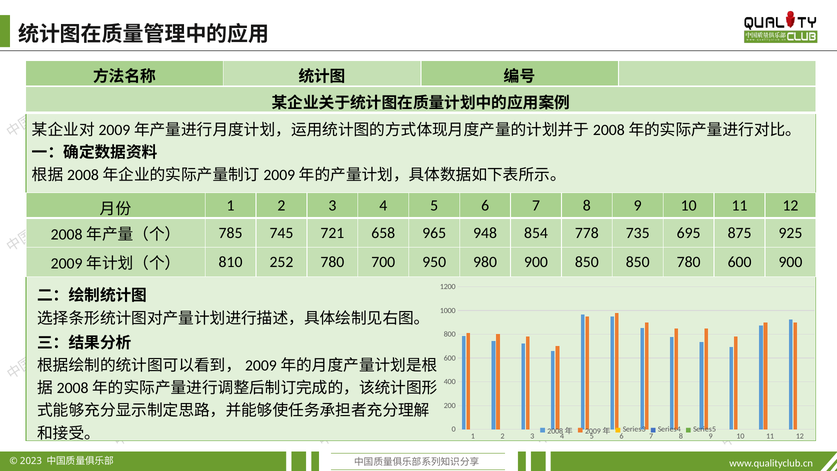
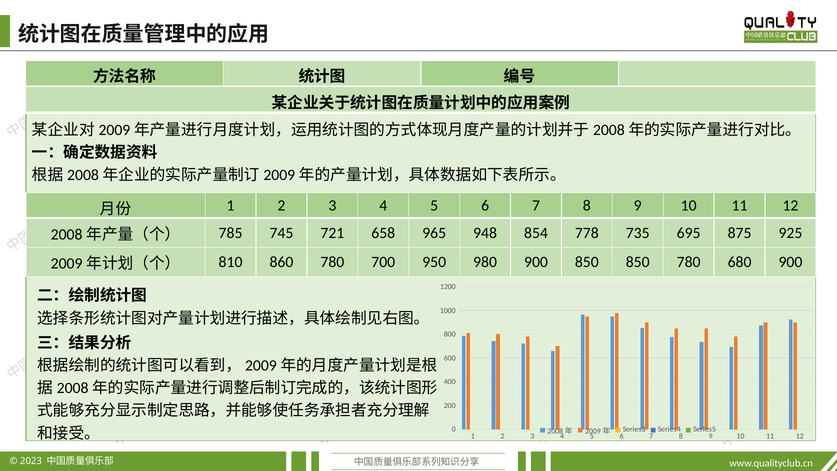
252: 252 -> 860
780 600: 600 -> 680
